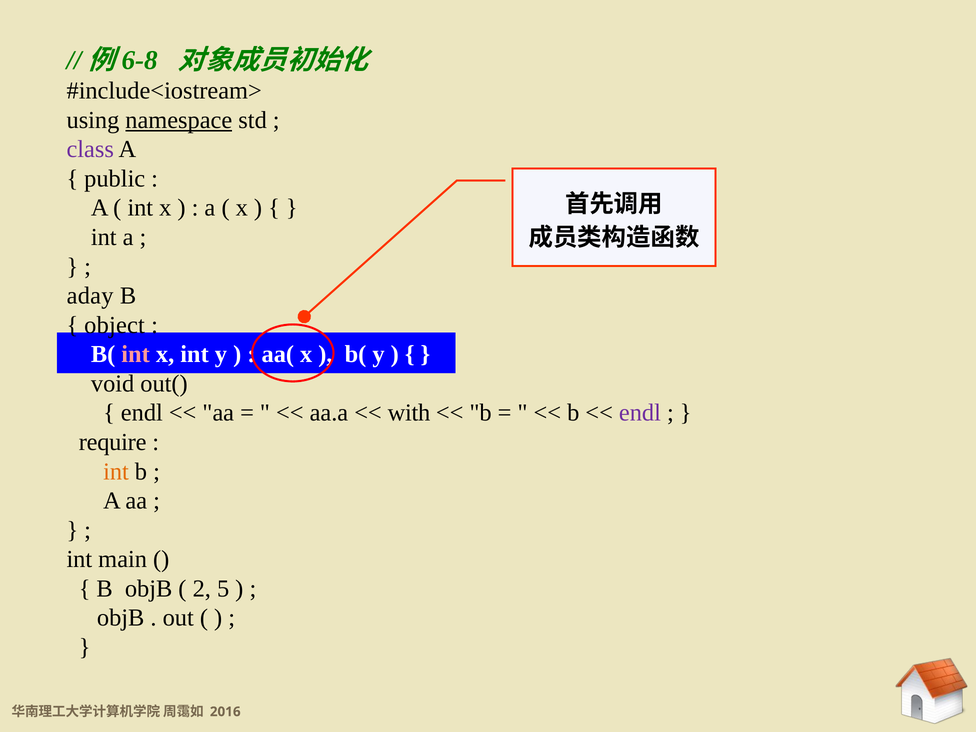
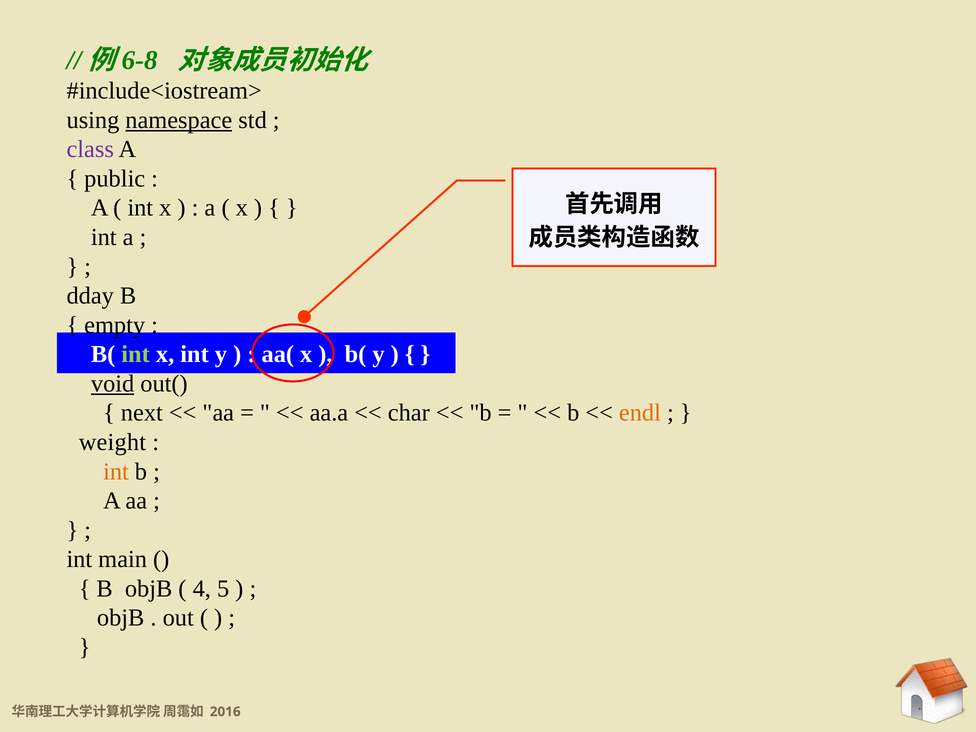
aday: aday -> dday
object: object -> empty
int at (136, 354) colour: pink -> light green
void underline: none -> present
endl at (142, 413): endl -> next
with: with -> char
endl at (640, 413) colour: purple -> orange
require: require -> weight
2: 2 -> 4
